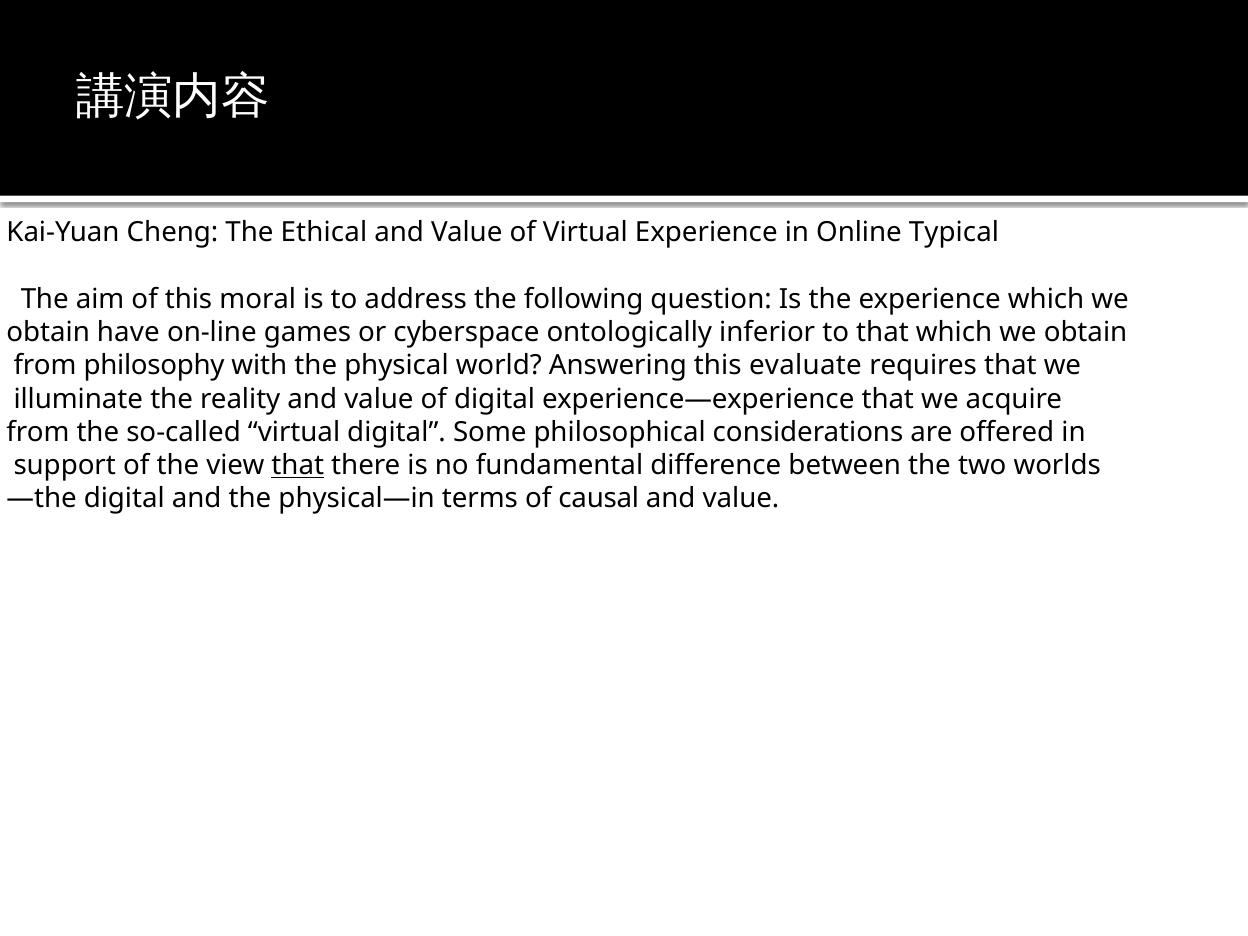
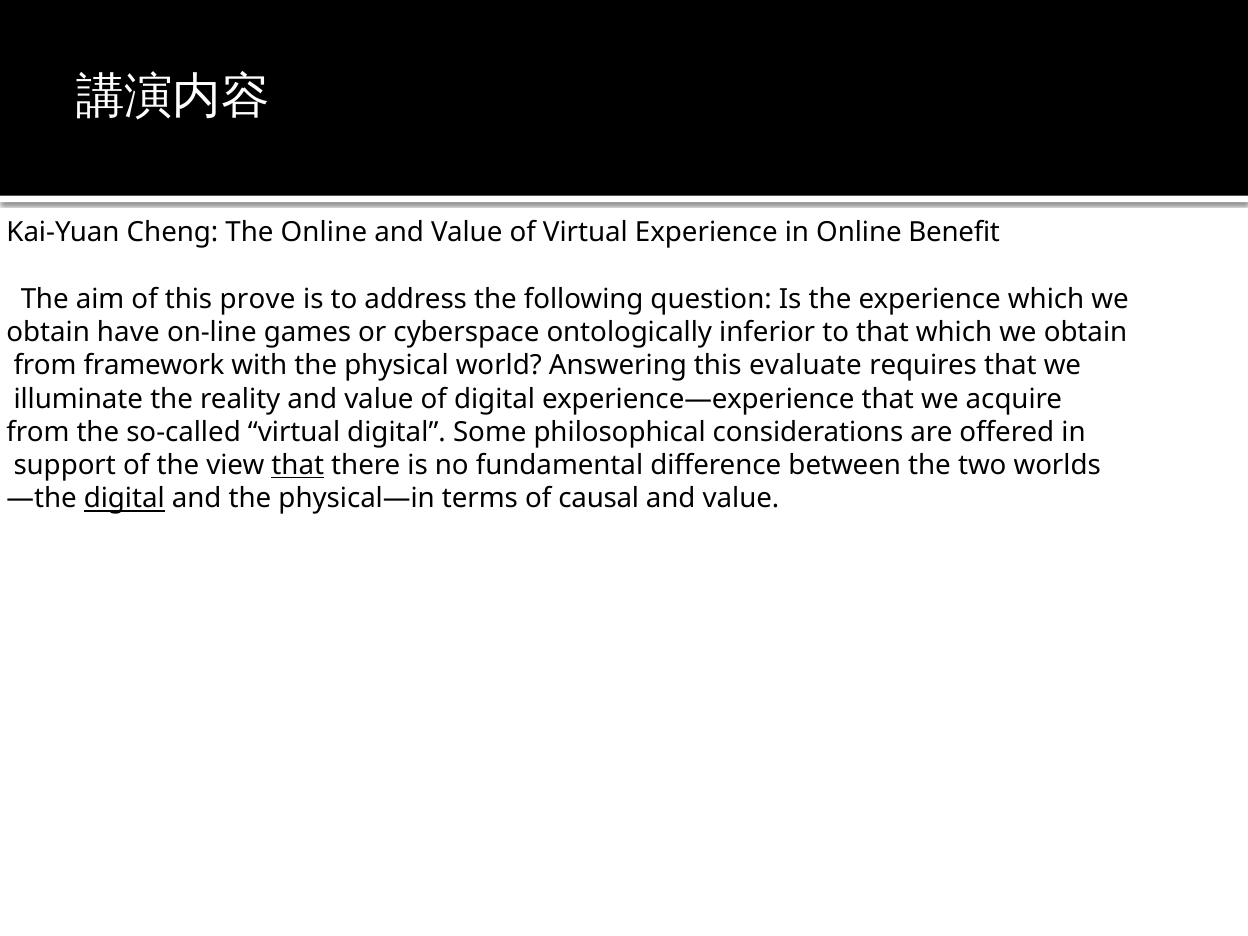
The Ethical: Ethical -> Online
Typical: Typical -> Benefit
moral: moral -> prove
philosophy: philosophy -> framework
digital at (124, 499) underline: none -> present
